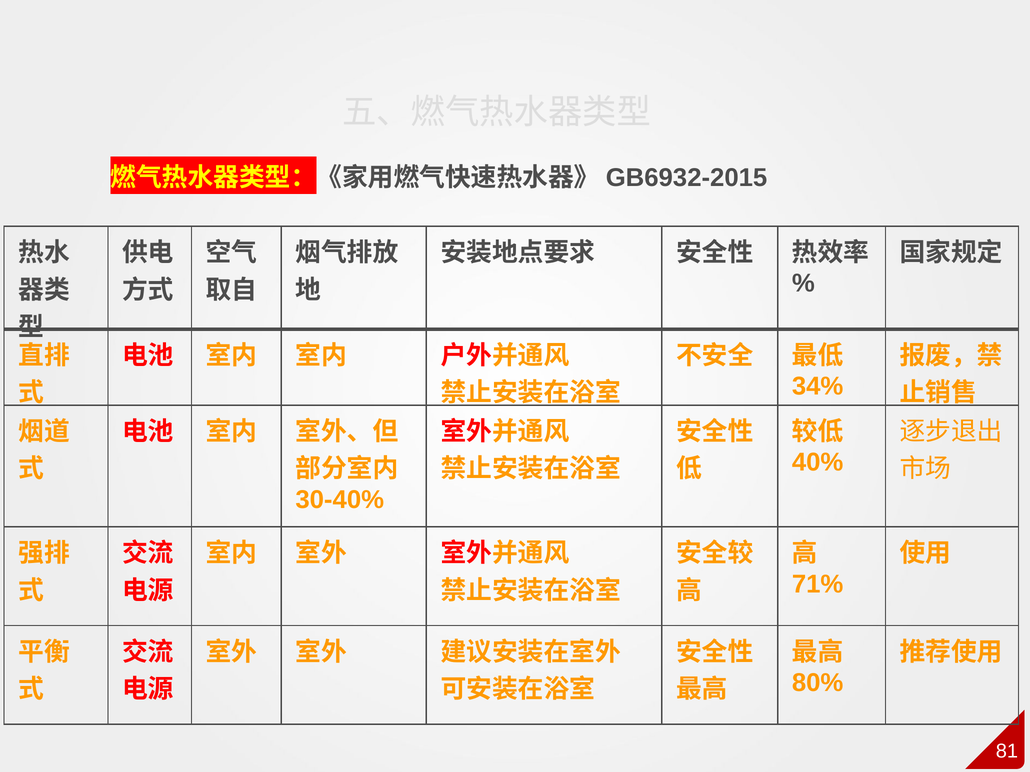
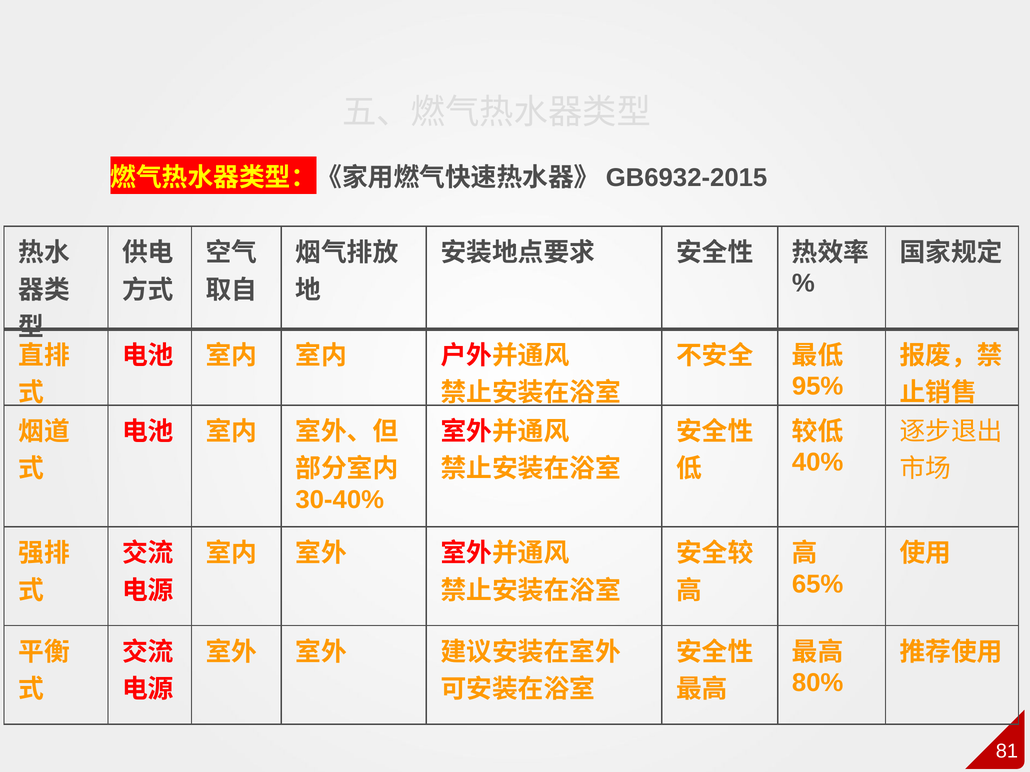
34%: 34% -> 95%
71%: 71% -> 65%
